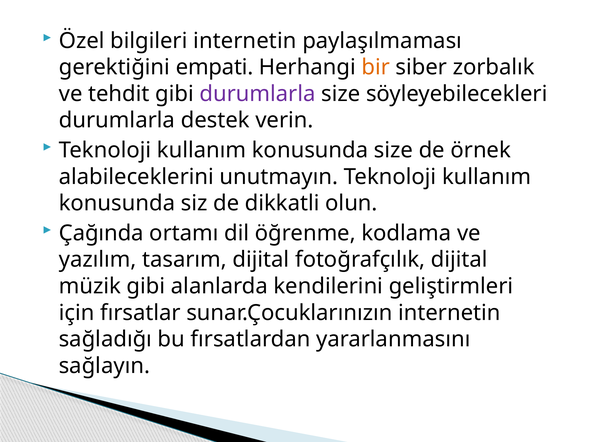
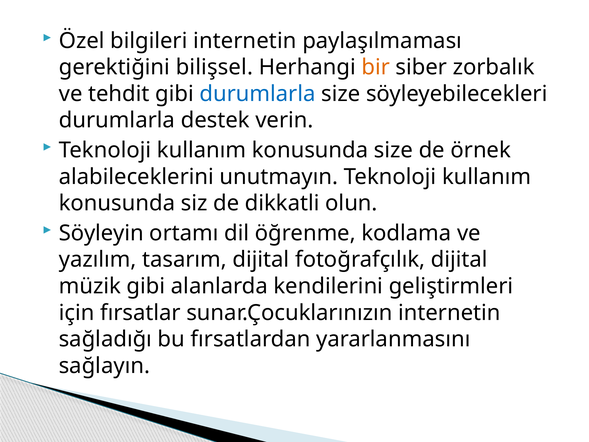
empati: empati -> bilişsel
durumlarla at (258, 94) colour: purple -> blue
Çağında: Çağında -> Söyleyin
